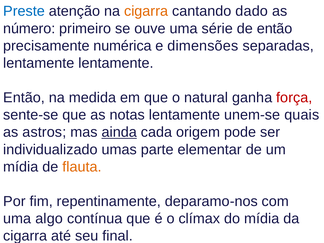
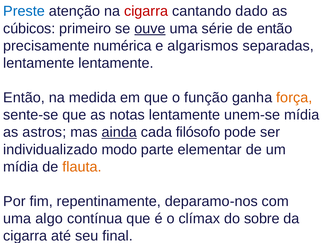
cigarra at (146, 11) colour: orange -> red
número: número -> cúbicos
ouve underline: none -> present
dimensões: dimensões -> algarismos
natural: natural -> função
força colour: red -> orange
unem-se quais: quais -> mídia
origem: origem -> filósofo
umas: umas -> modo
do mídia: mídia -> sobre
